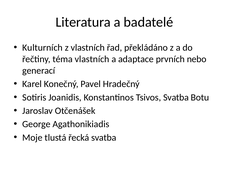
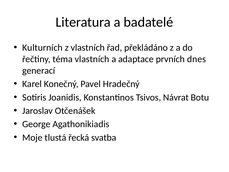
nebo: nebo -> dnes
Tsivos Svatba: Svatba -> Návrat
